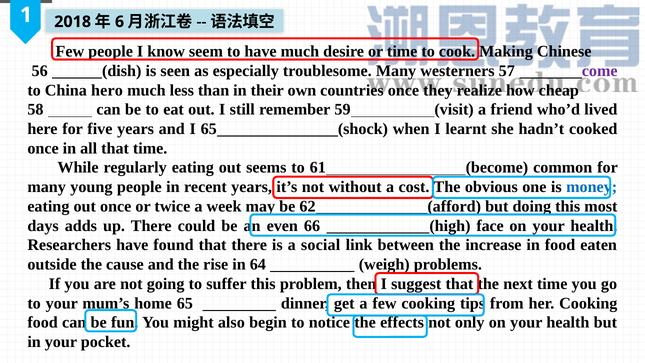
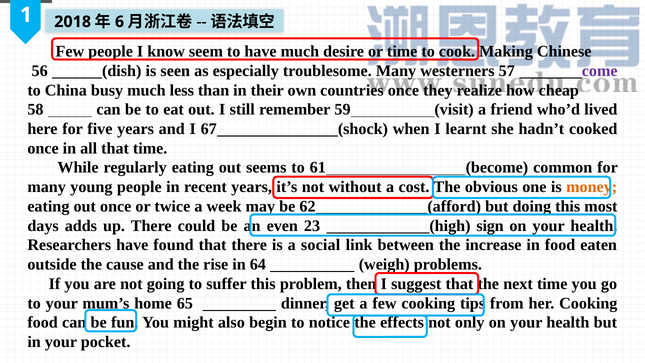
hero: hero -> busy
I 65: 65 -> 67
money colour: blue -> orange
66: 66 -> 23
face: face -> sign
